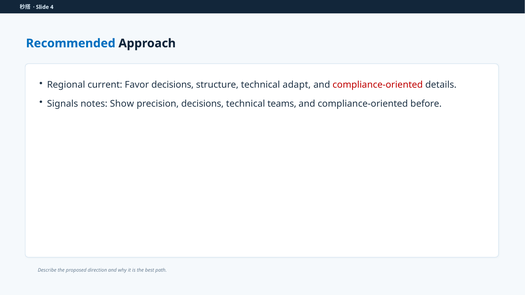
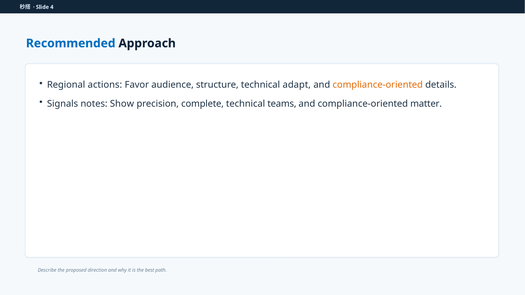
current: current -> actions
Favor decisions: decisions -> audience
compliance-oriented at (378, 85) colour: red -> orange
precision decisions: decisions -> complete
before: before -> matter
